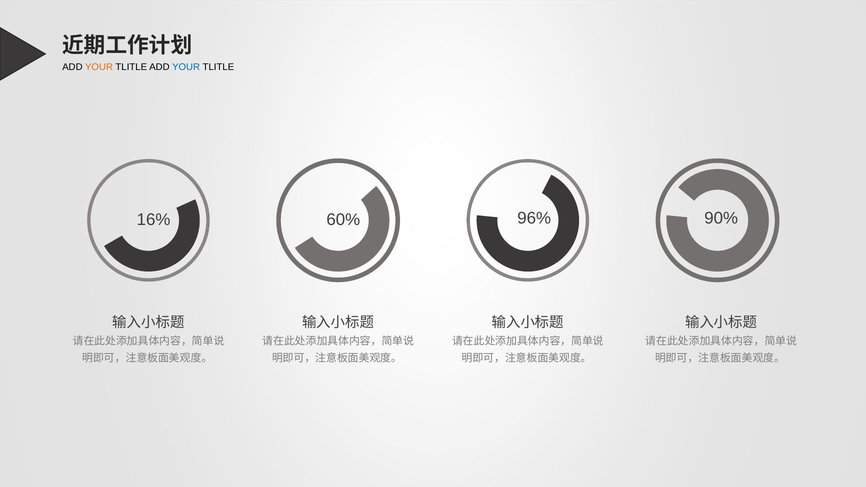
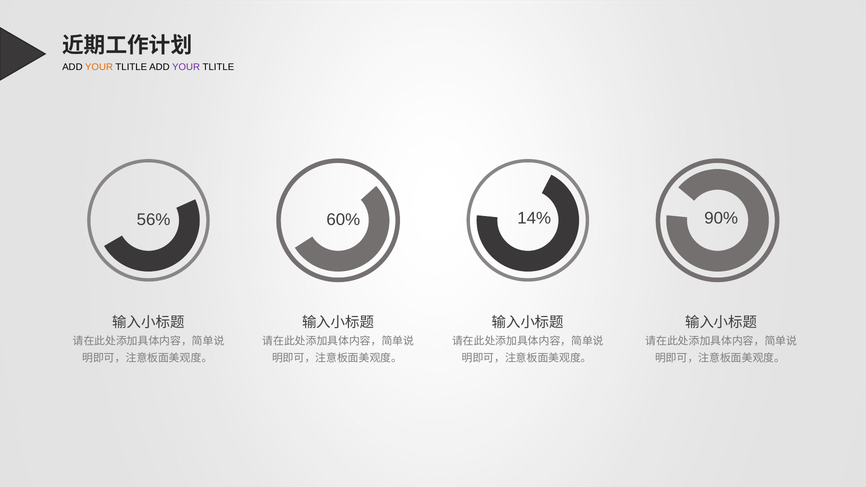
YOUR at (186, 67) colour: blue -> purple
16%: 16% -> 56%
96%: 96% -> 14%
